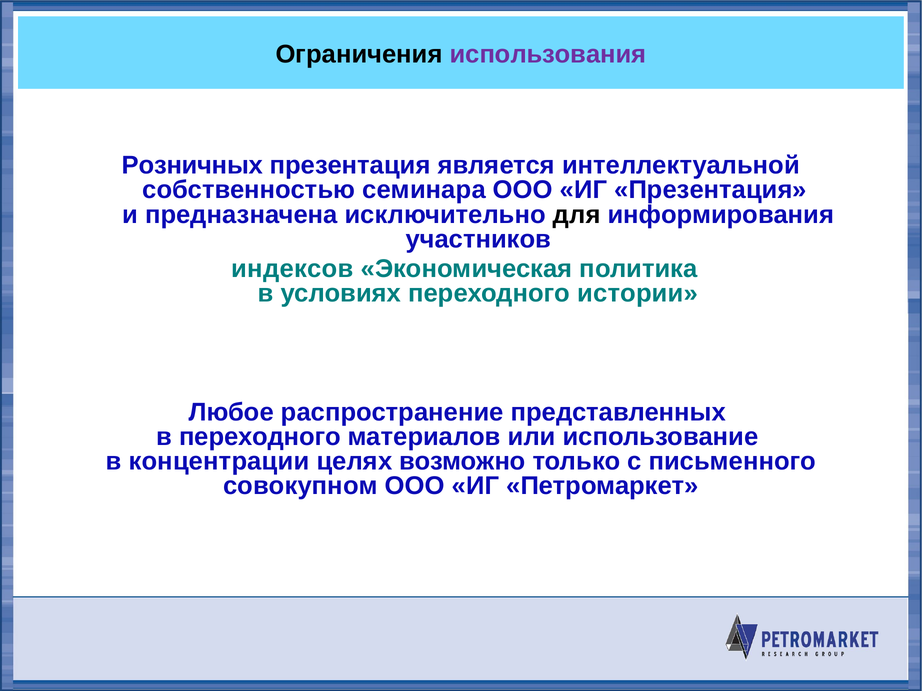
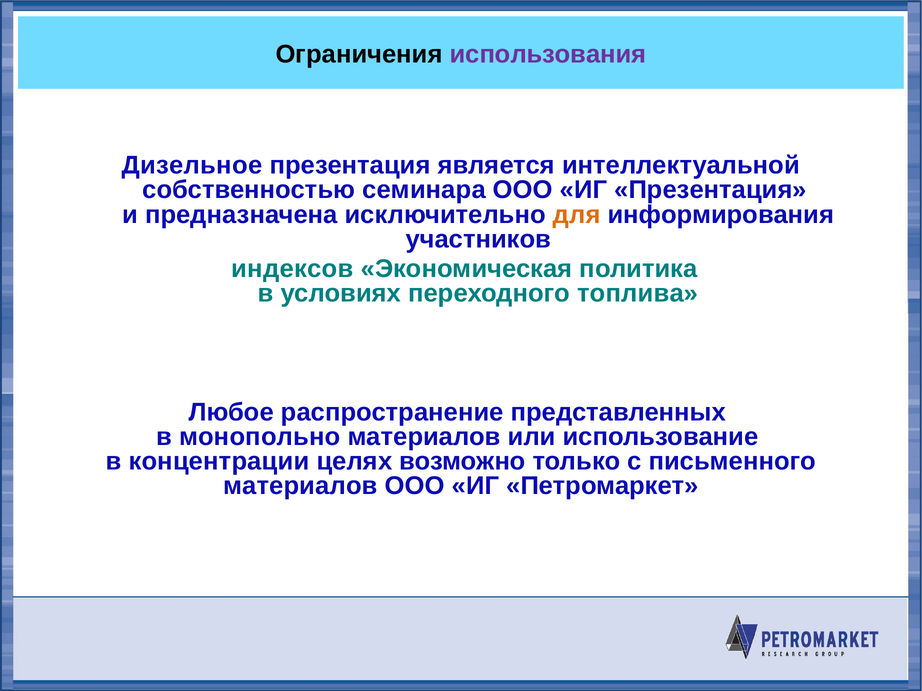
Розничных: Розничных -> Дизельное
для colour: black -> orange
истории: истории -> топлива
в переходного: переходного -> монопольно
совокупном at (300, 486): совокупном -> материалов
